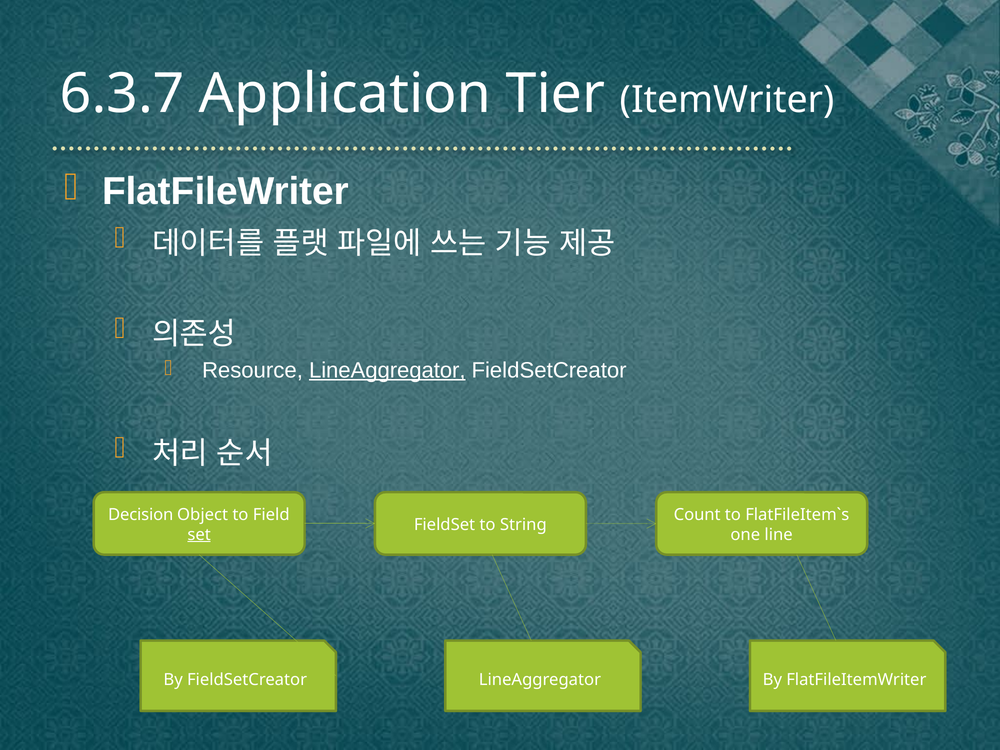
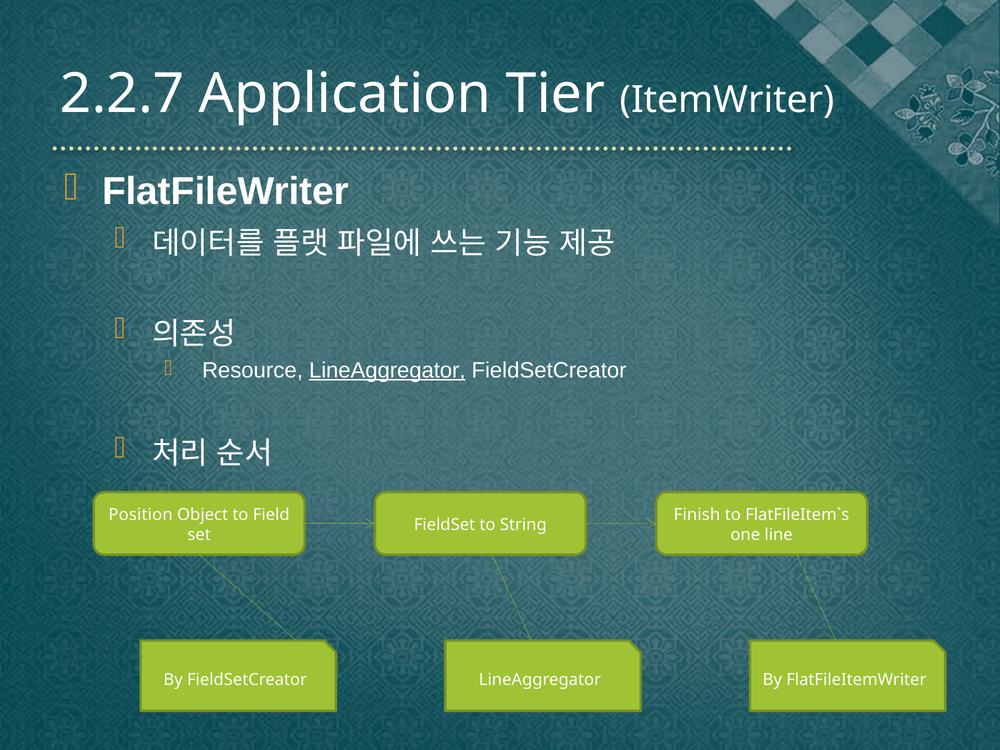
6.3.7: 6.3.7 -> 2.2.7
Decision: Decision -> Position
Count: Count -> Finish
set underline: present -> none
